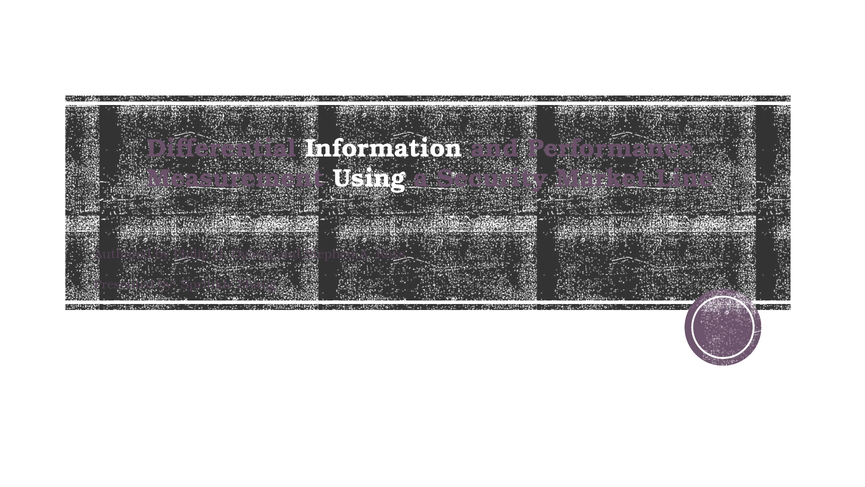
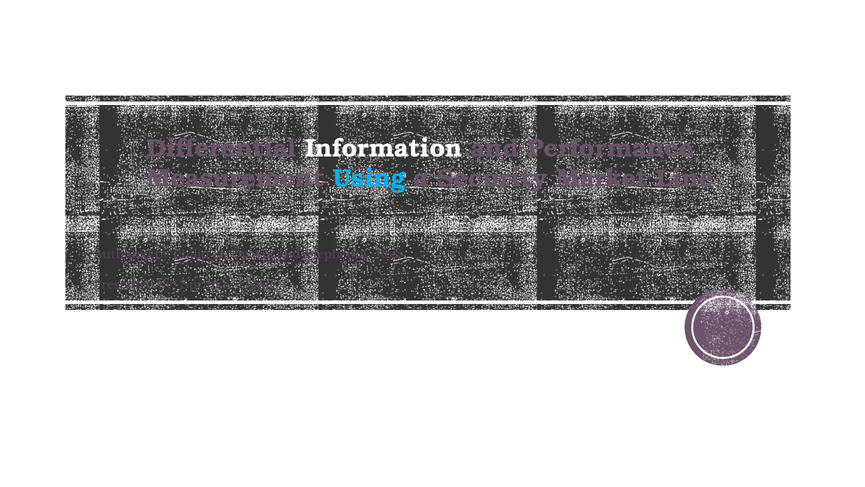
Using colour: white -> light blue
